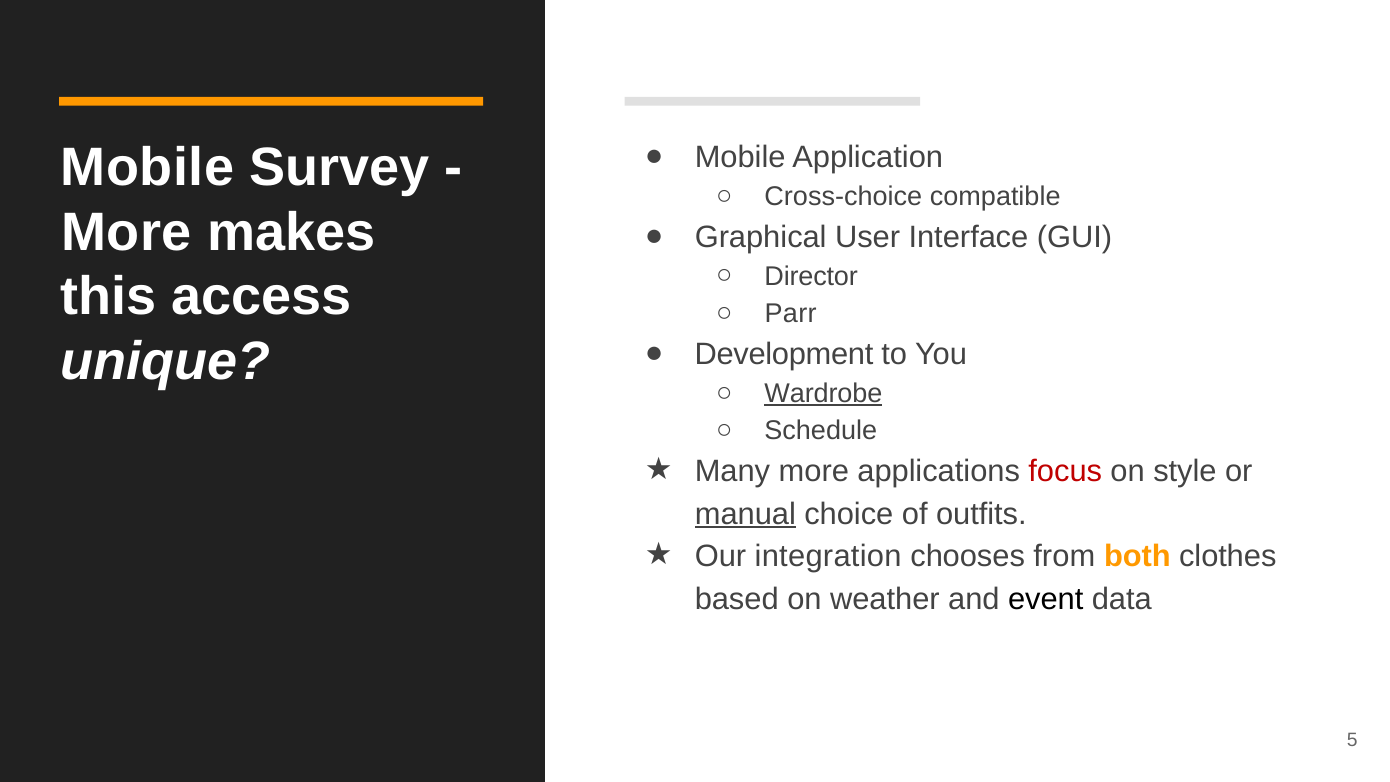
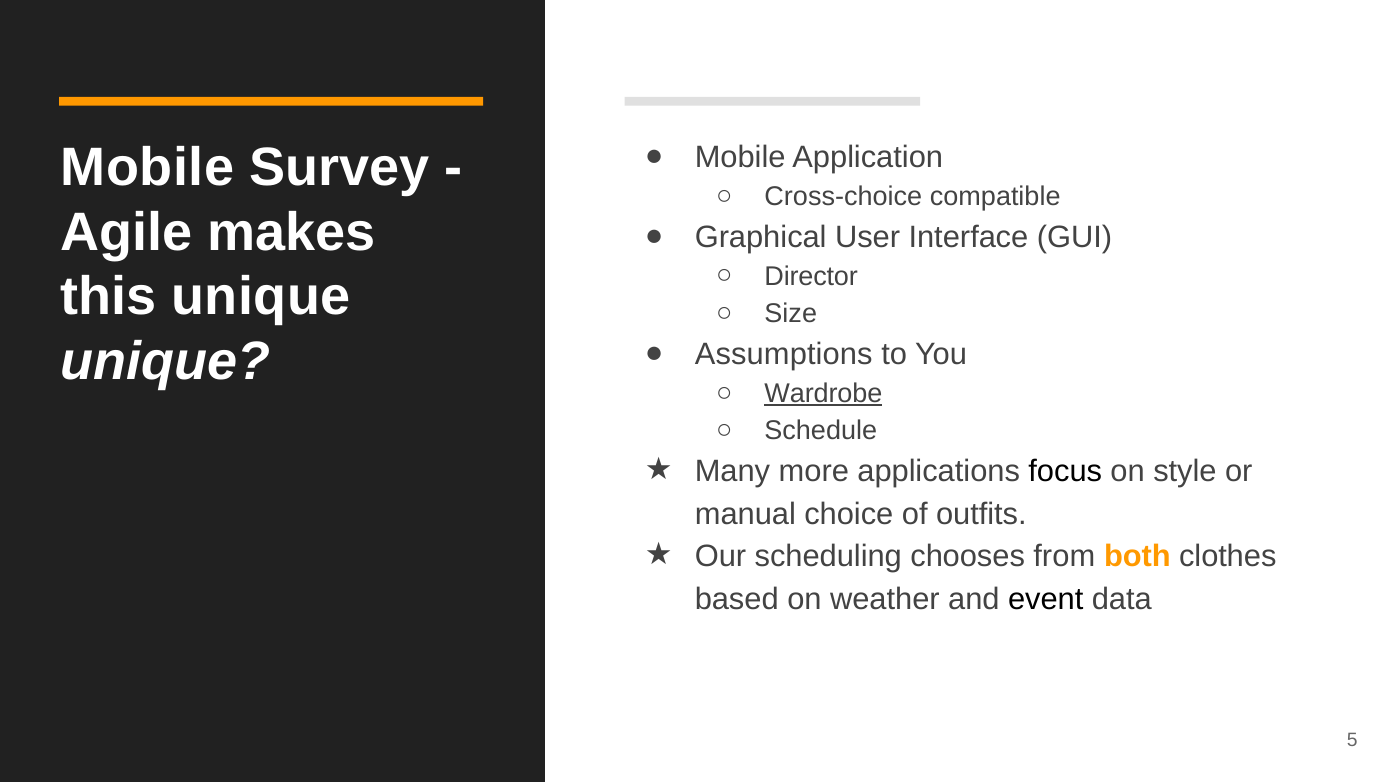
More at (126, 232): More -> Agile
this access: access -> unique
Parr: Parr -> Size
Development: Development -> Assumptions
focus colour: red -> black
manual underline: present -> none
integration: integration -> scheduling
